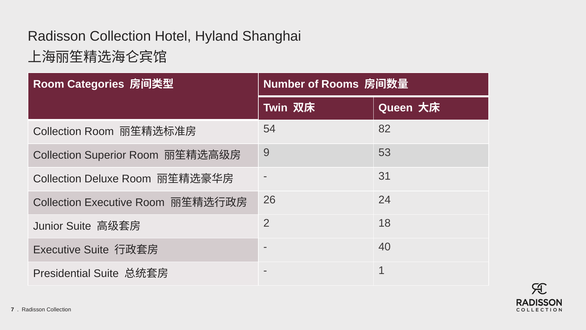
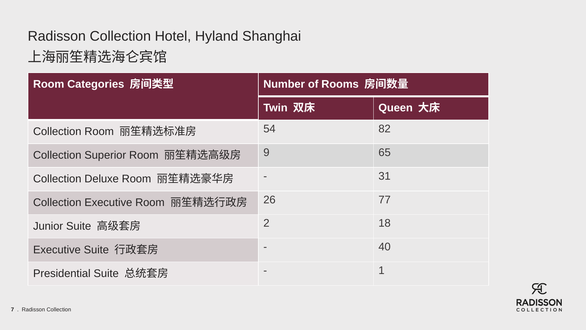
53: 53 -> 65
24: 24 -> 77
